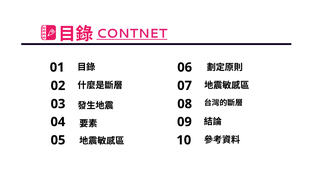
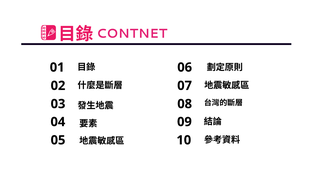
CONTNET underline: present -> none
